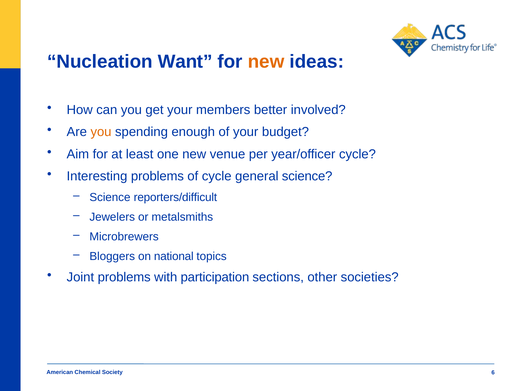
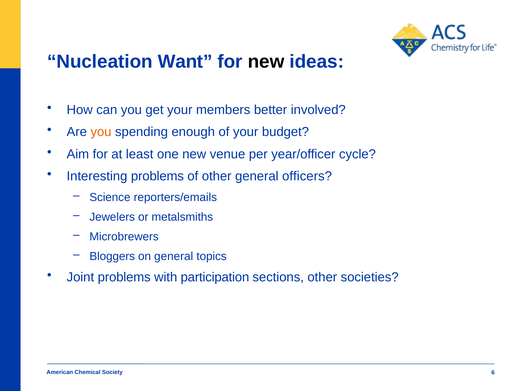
new at (266, 62) colour: orange -> black
of cycle: cycle -> other
general science: science -> officers
reporters/difficult: reporters/difficult -> reporters/emails
on national: national -> general
